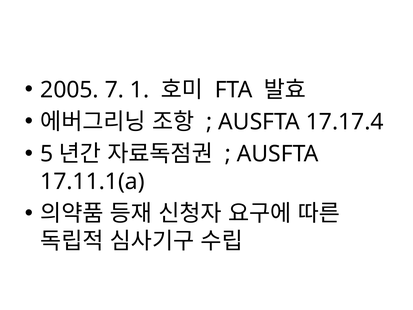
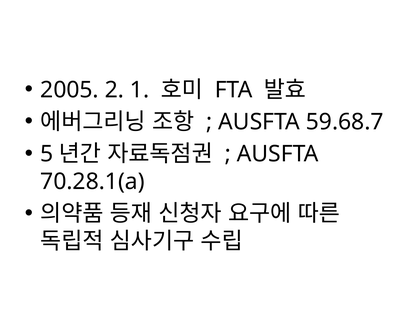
7: 7 -> 2
17.17.4: 17.17.4 -> 59.68.7
17.11.1(a: 17.11.1(a -> 70.28.1(a
